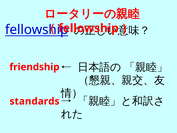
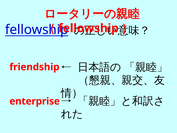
standards: standards -> enterprise
